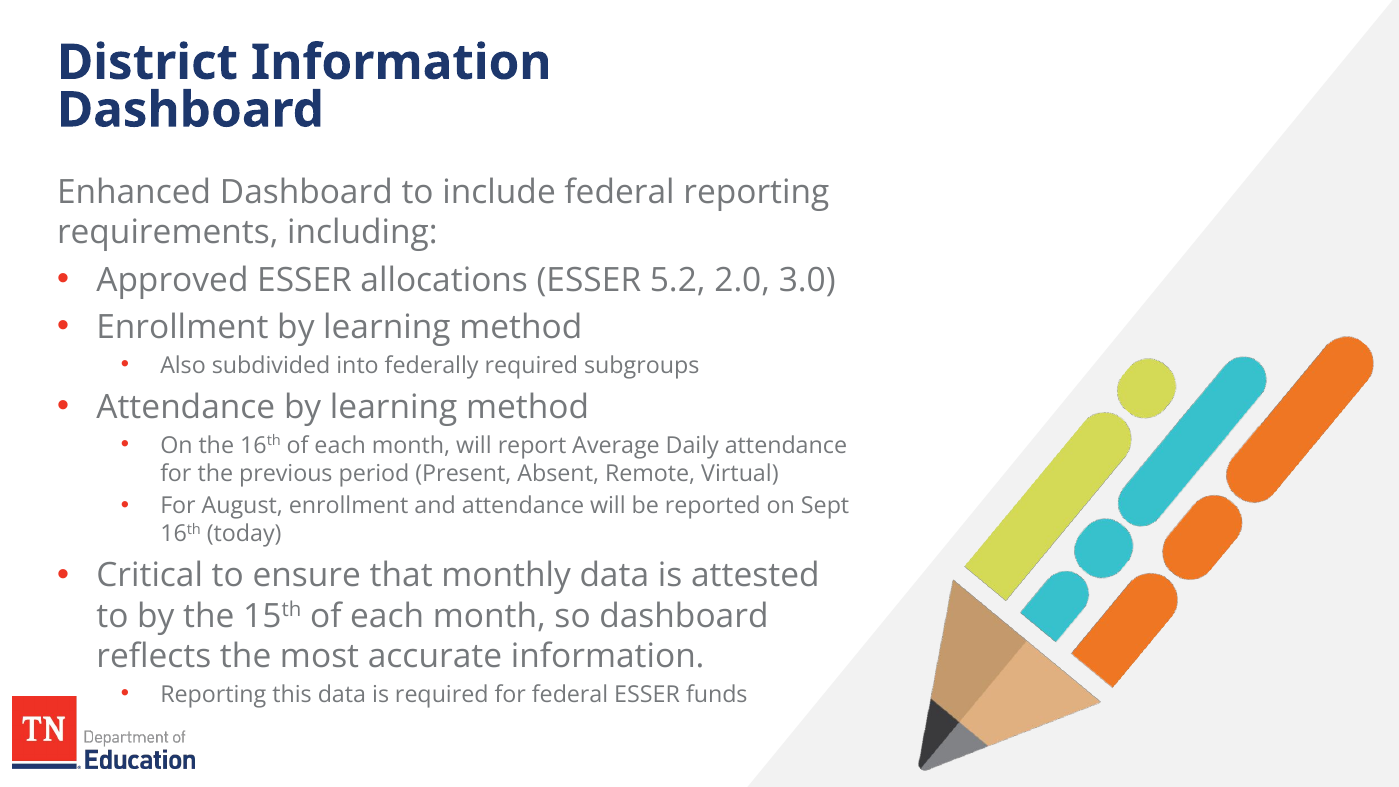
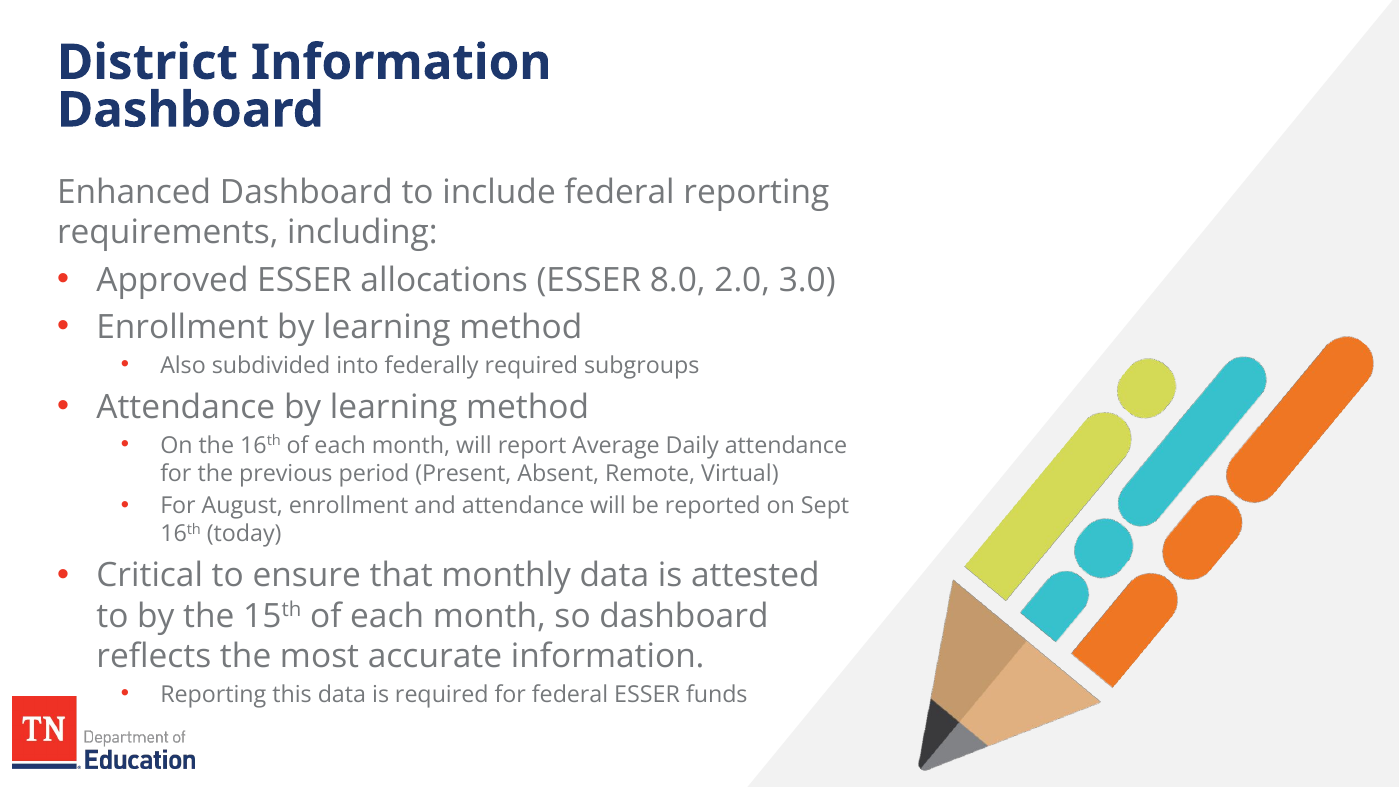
5.2: 5.2 -> 8.0
